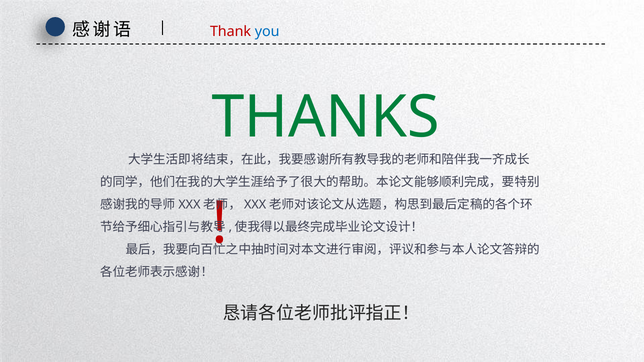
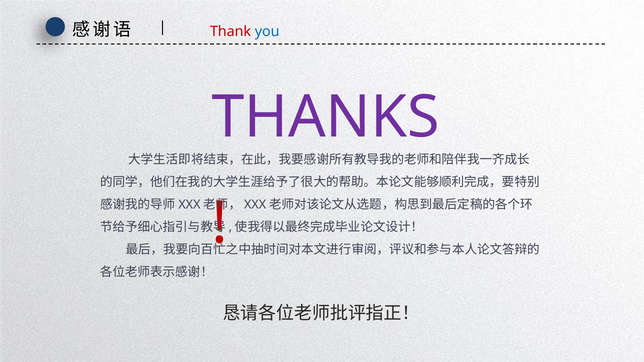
THANKS colour: green -> purple
